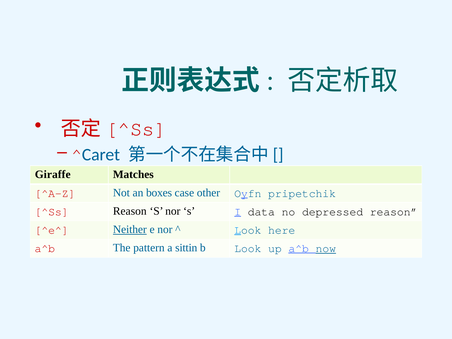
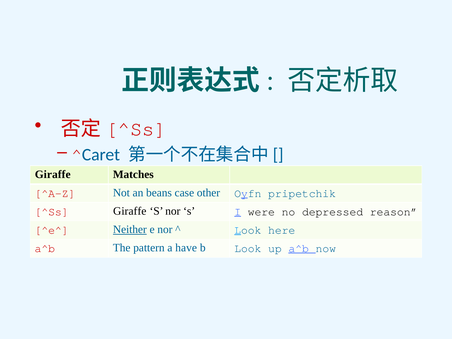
boxes: boxes -> beans
^Ss Reason: Reason -> Giraffe
data: data -> were
sittin: sittin -> have
now underline: present -> none
